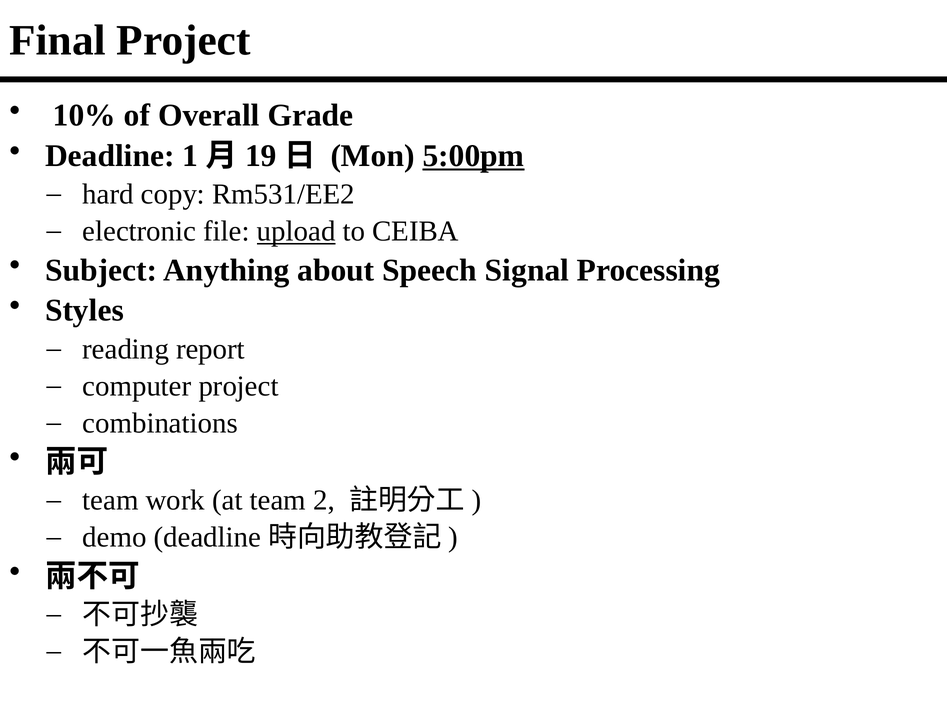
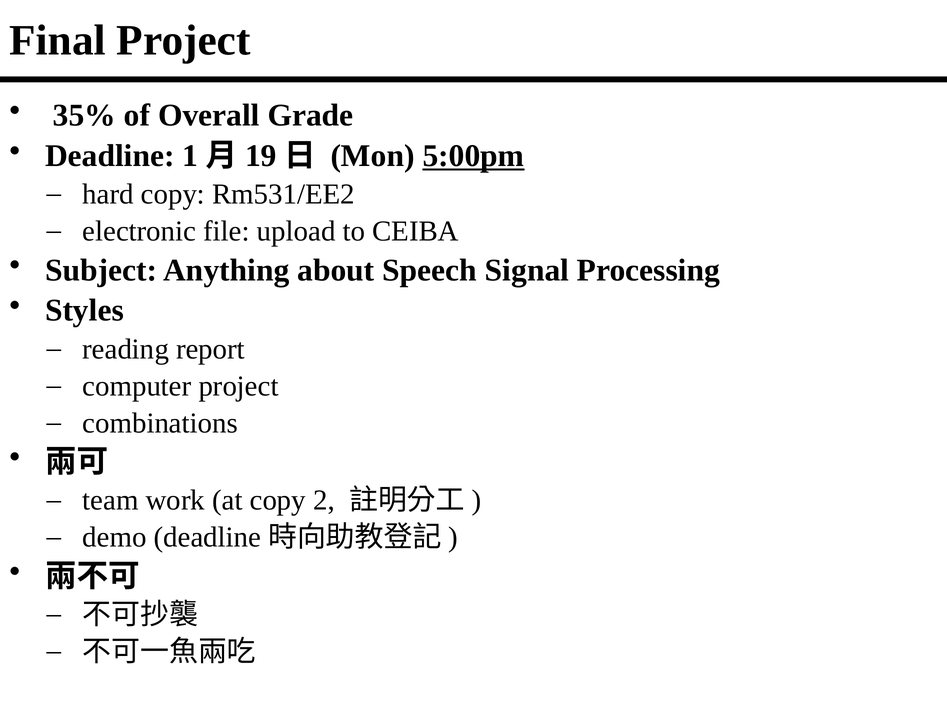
10%: 10% -> 35%
upload underline: present -> none
at team: team -> copy
